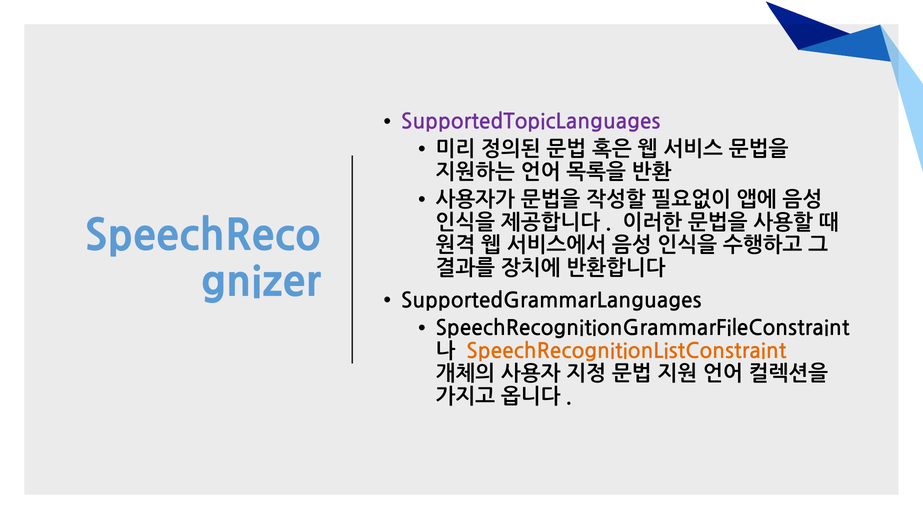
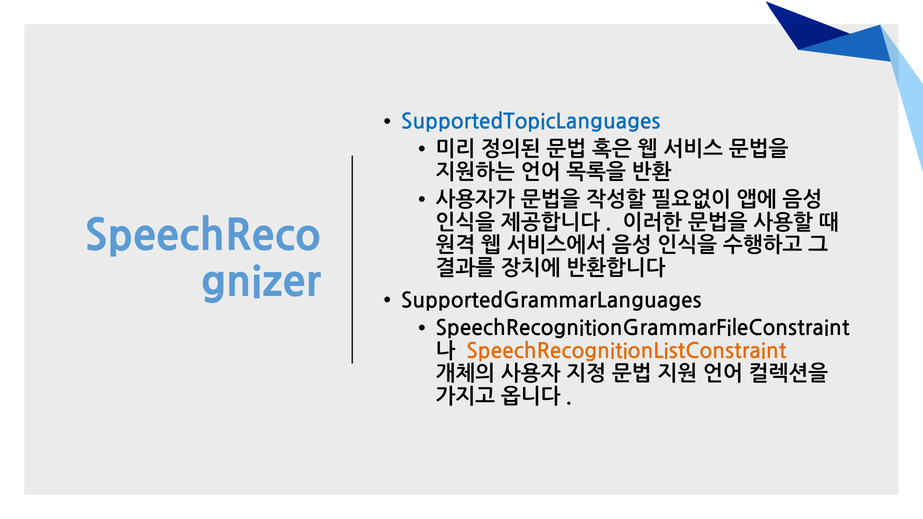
SupportedTopicLanguages colour: purple -> blue
